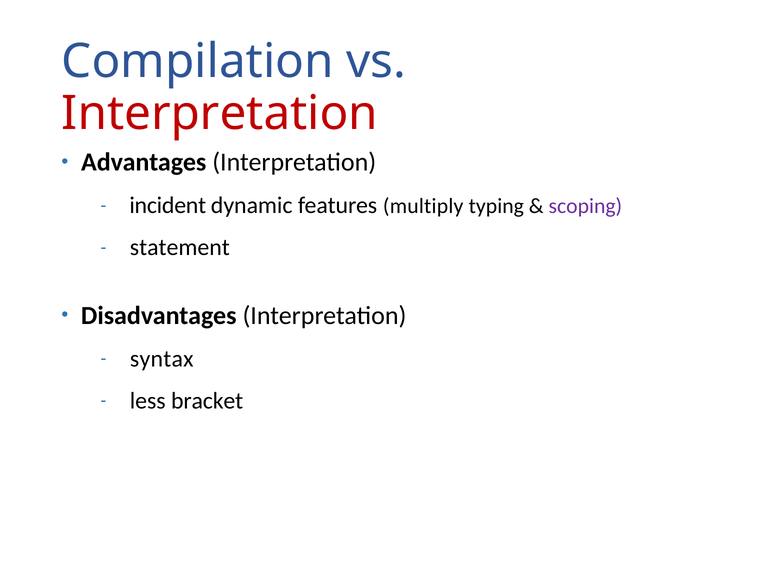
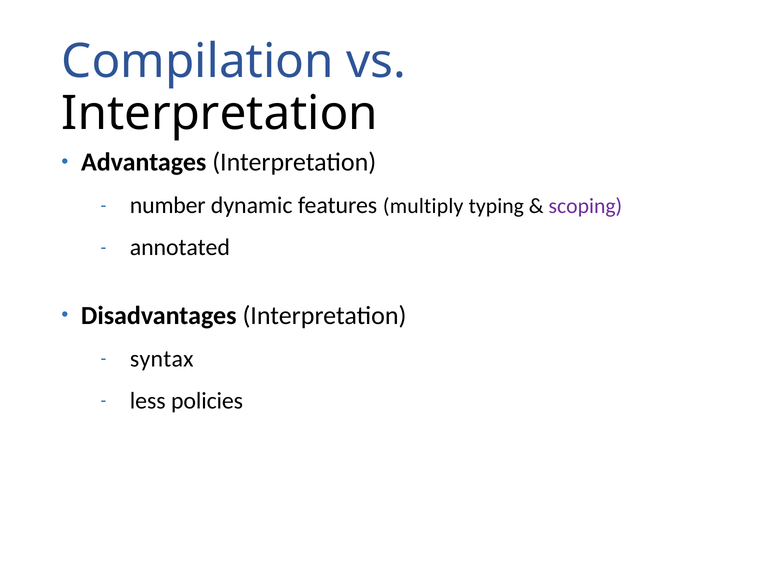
Interpretation at (220, 113) colour: red -> black
incident: incident -> number
statement: statement -> annotated
bracket: bracket -> policies
